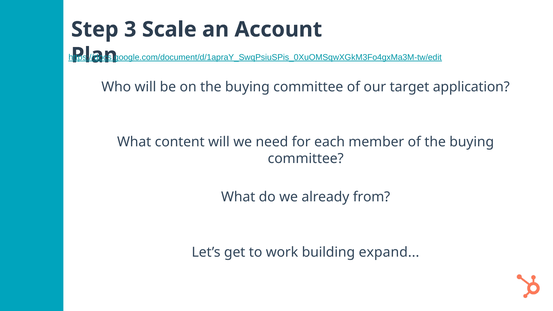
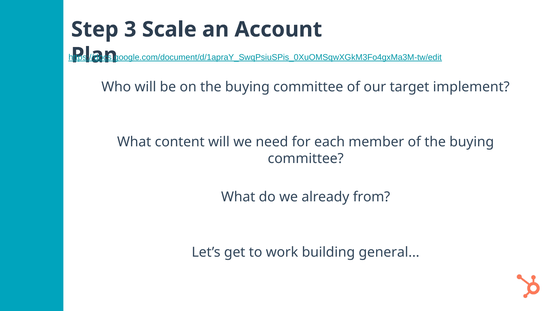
application: application -> implement
expand: expand -> general
